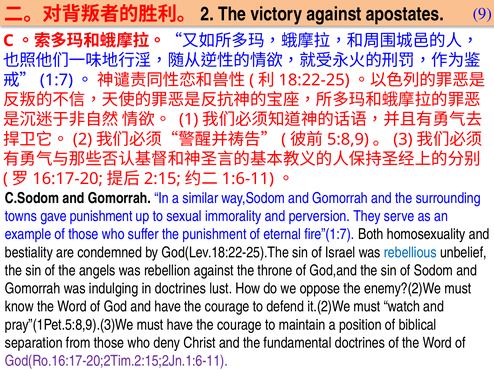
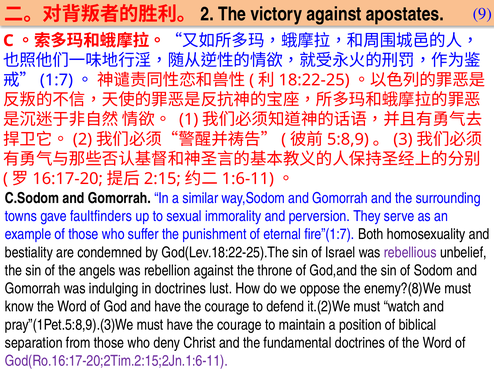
gave punishment: punishment -> faultfinders
rebellious colour: blue -> purple
enemy?(2)We: enemy?(2)We -> enemy?(8)We
